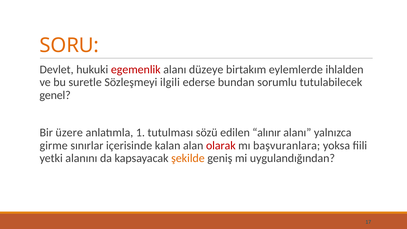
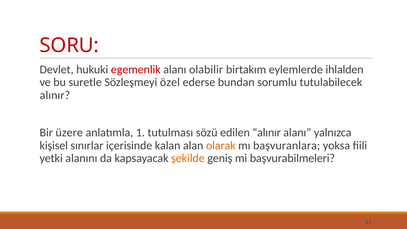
SORU colour: orange -> red
düzeye: düzeye -> olabilir
ilgili: ilgili -> özel
genel at (55, 95): genel -> alınır
girme: girme -> kişisel
olarak colour: red -> orange
uygulandığından: uygulandığından -> başvurabilmeleri
